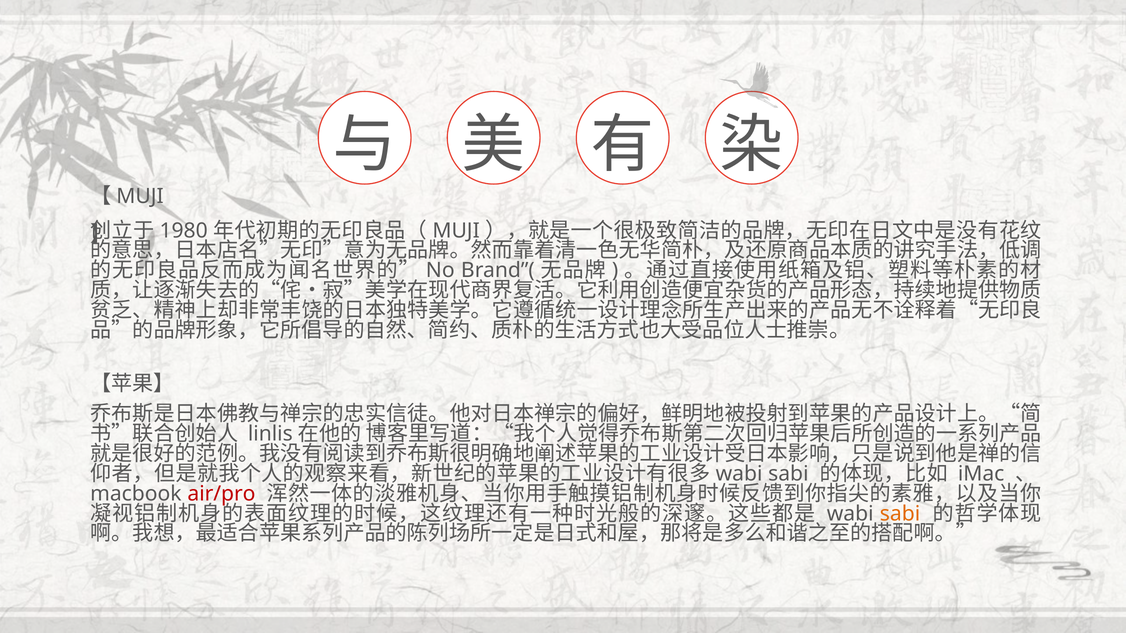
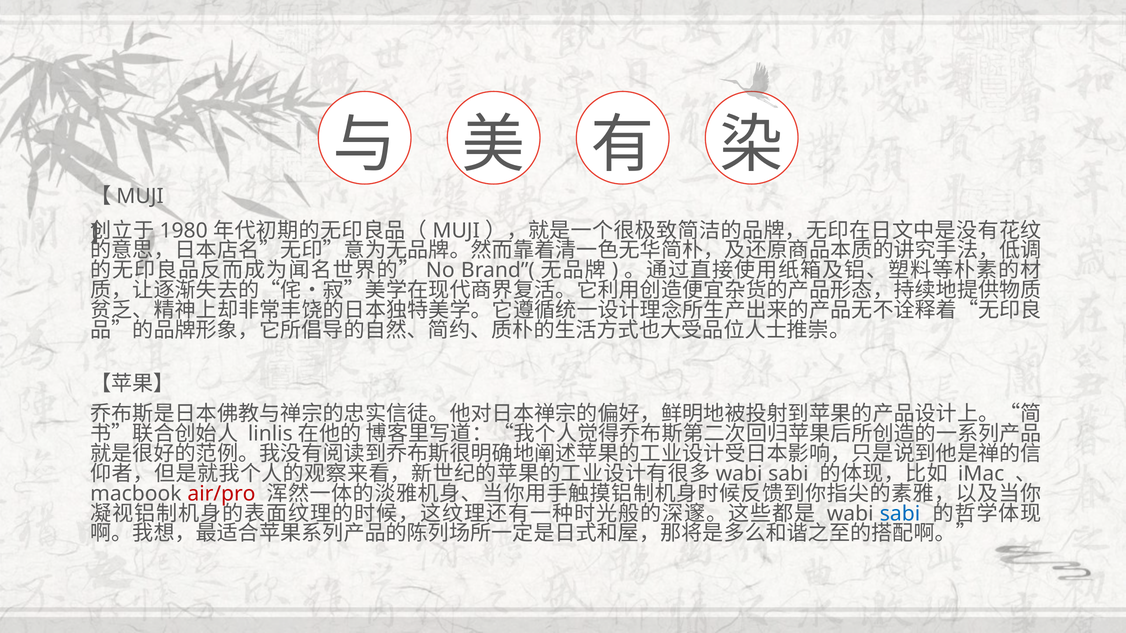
sabi at (900, 514) colour: orange -> blue
